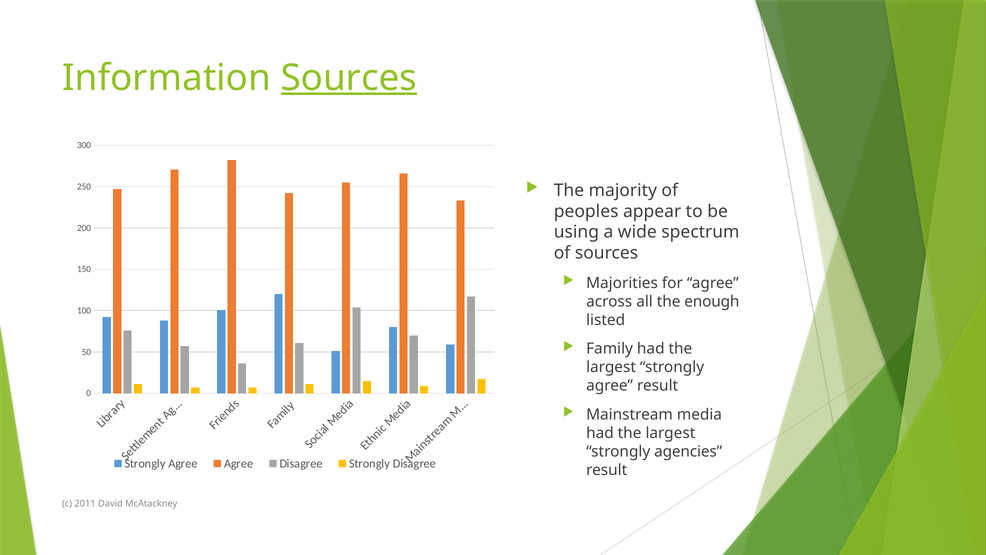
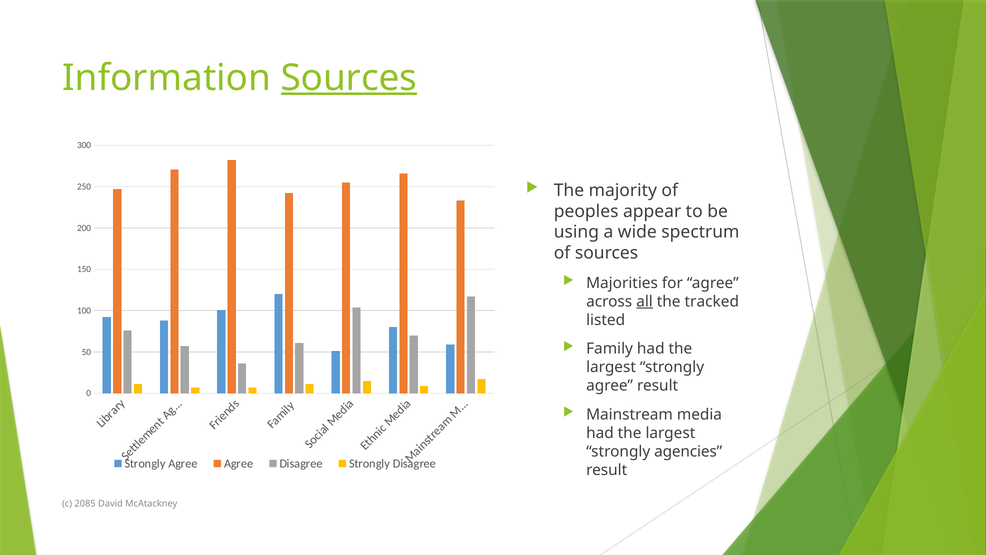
all underline: none -> present
enough: enough -> tracked
2011: 2011 -> 2085
